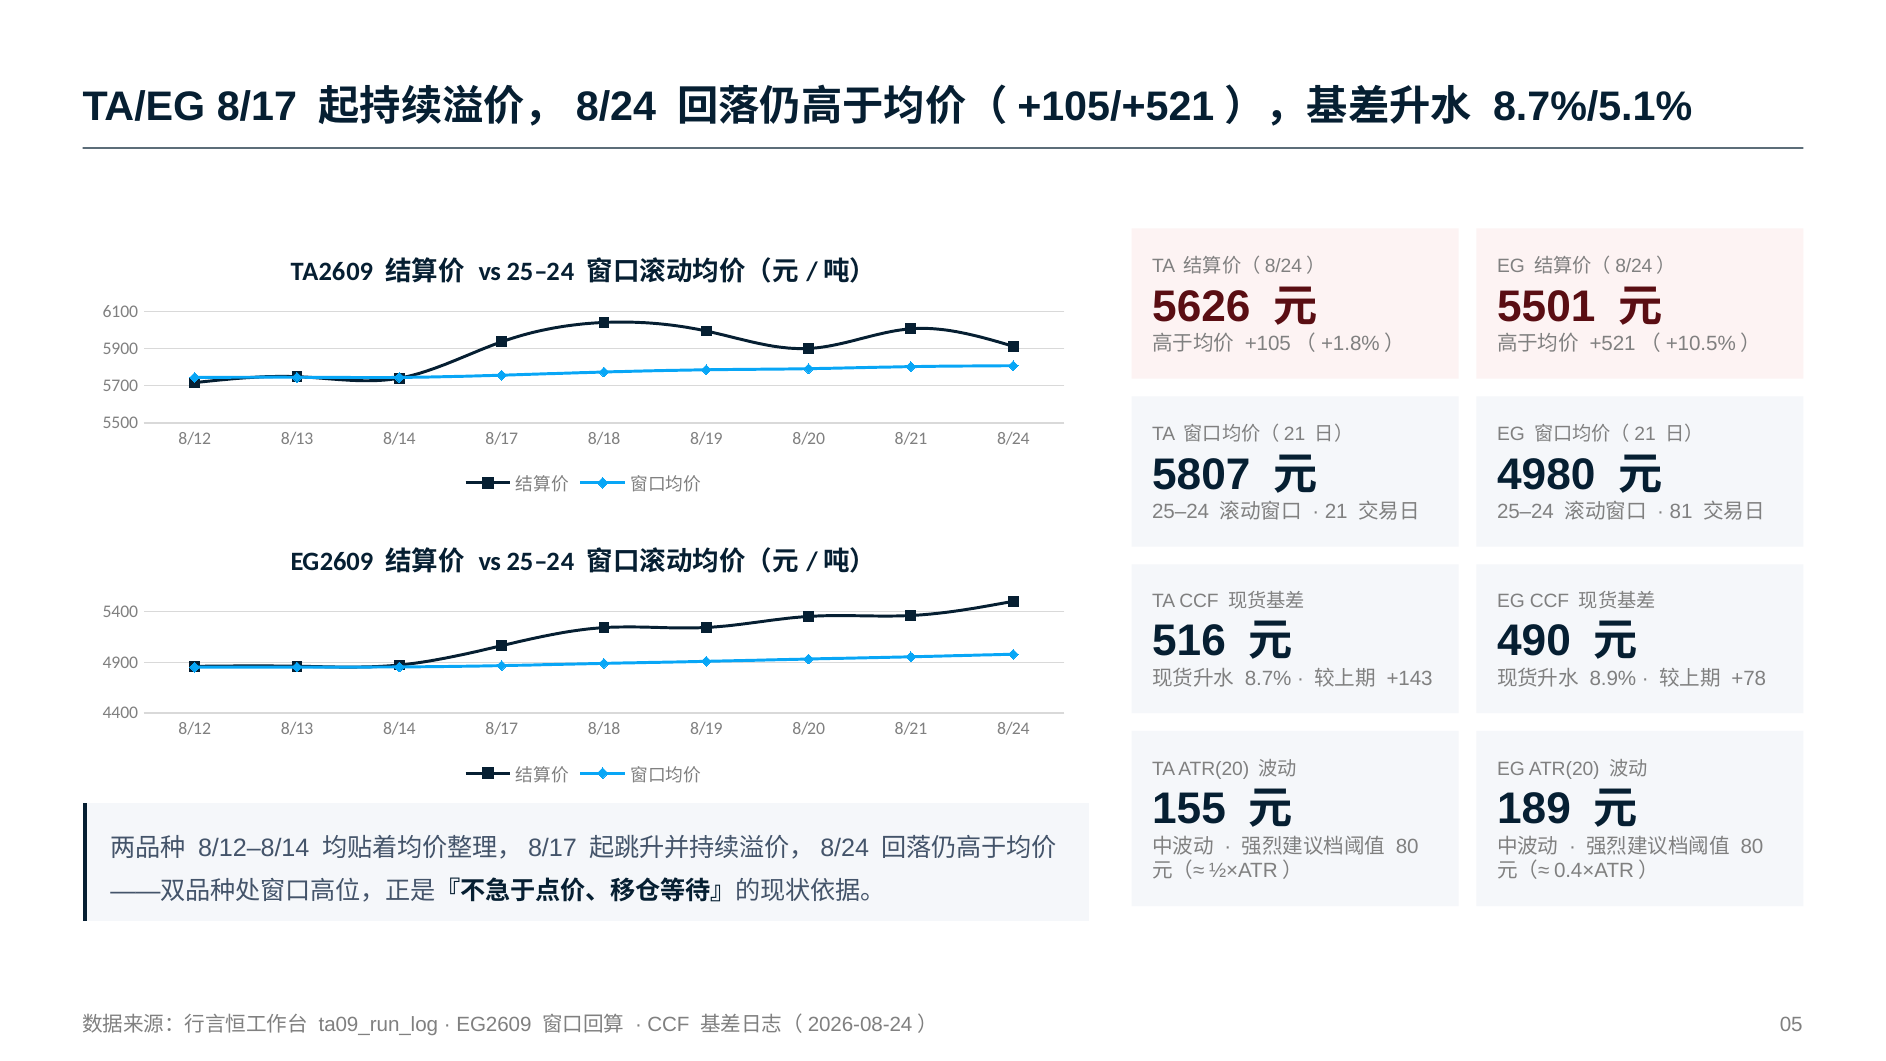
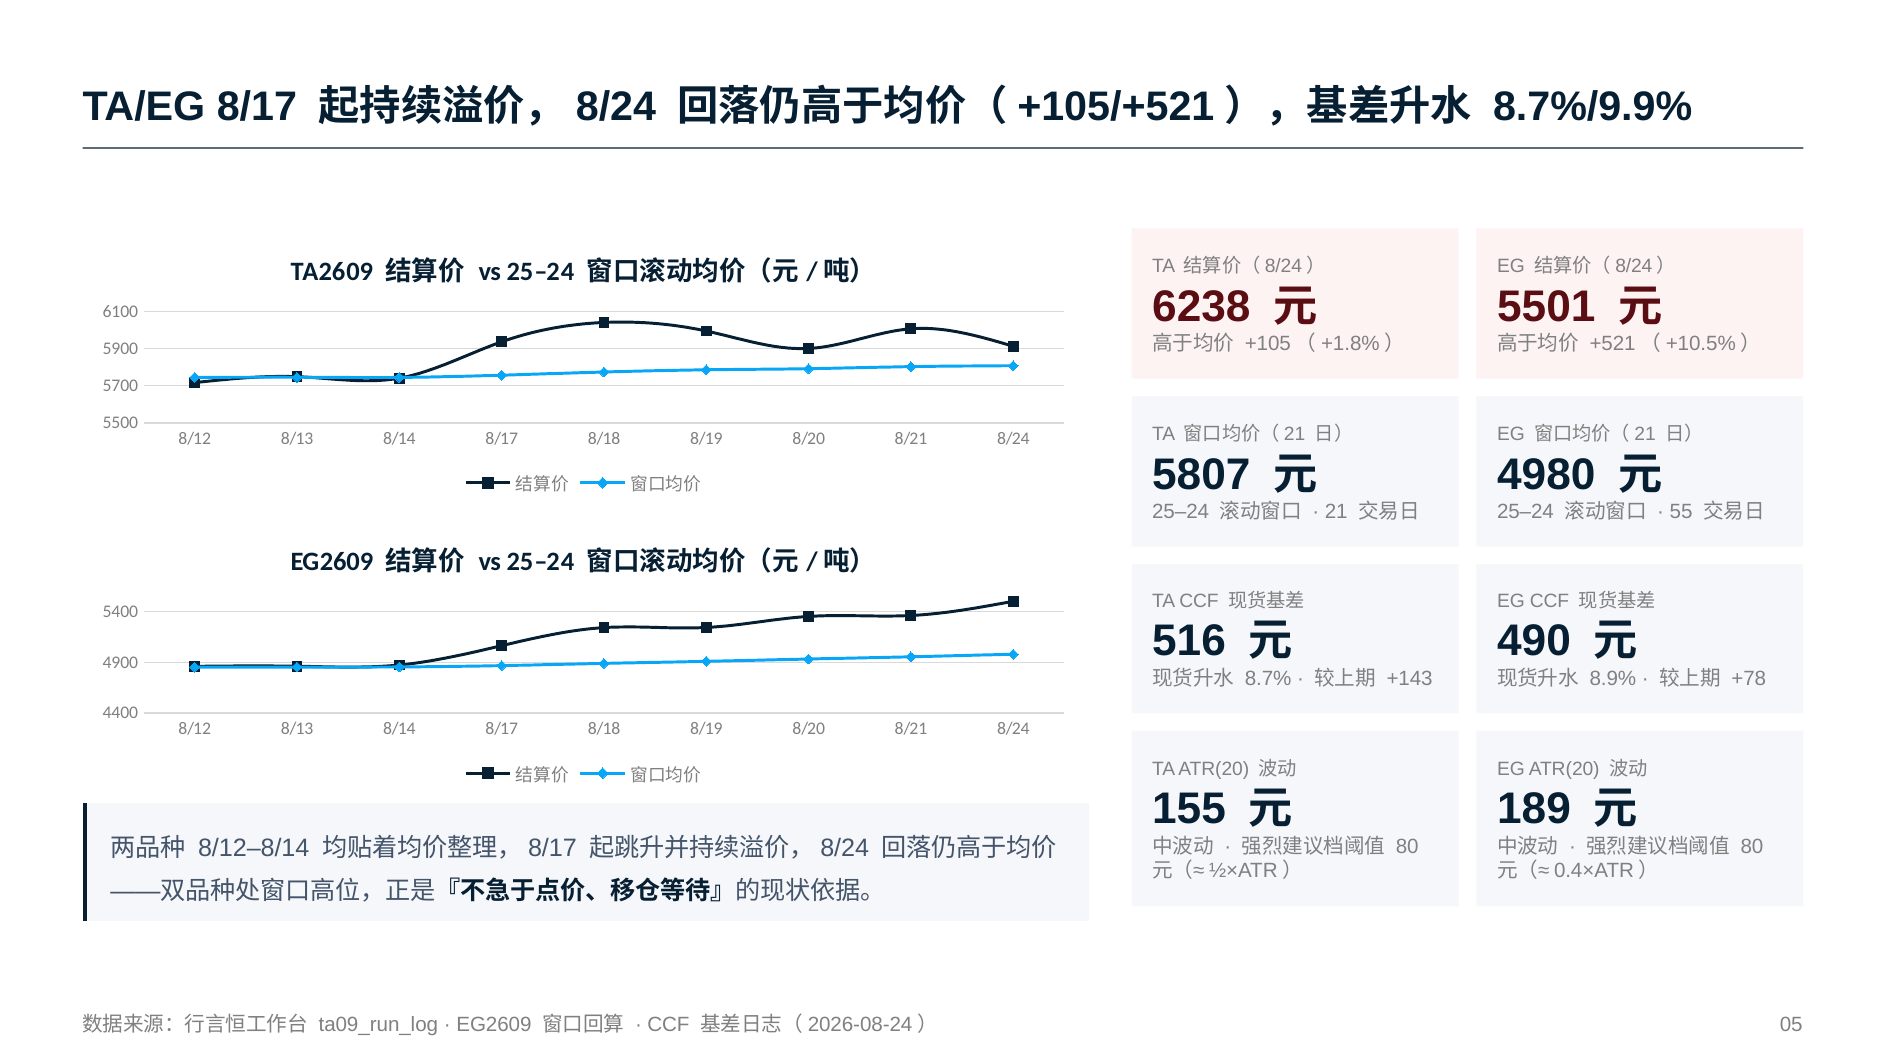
8.7%/5.1%: 8.7%/5.1% -> 8.7%/9.9%
5626: 5626 -> 6238
81: 81 -> 55
